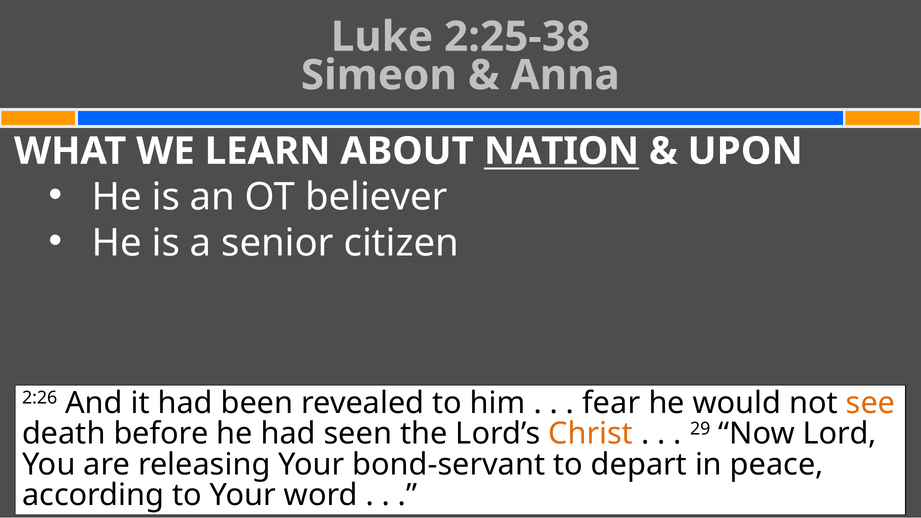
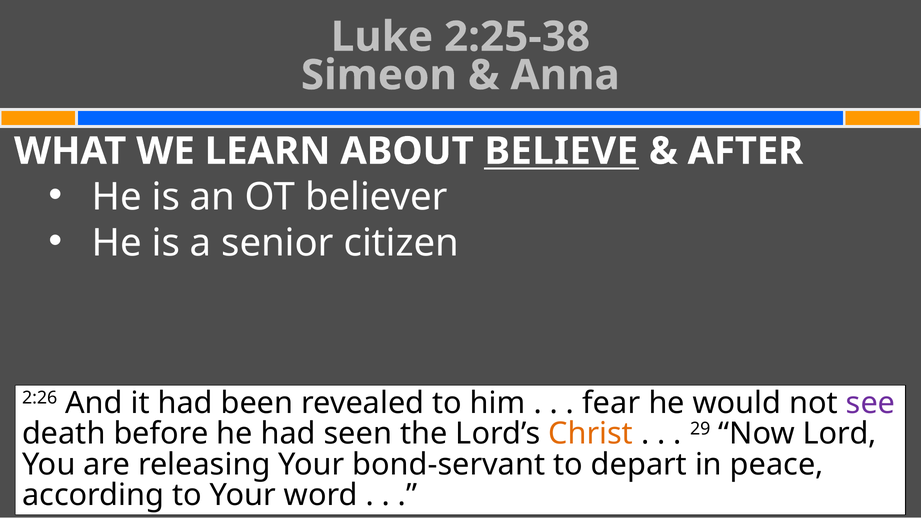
NATION: NATION -> BELIEVE
UPON: UPON -> AFTER
see colour: orange -> purple
